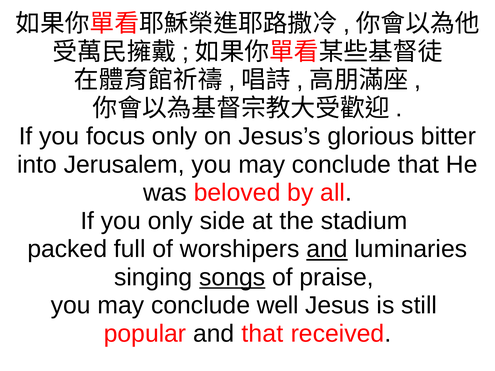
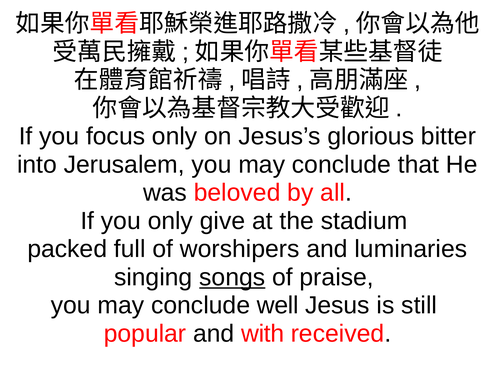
side: side -> give
and at (327, 249) underline: present -> none
and that: that -> with
